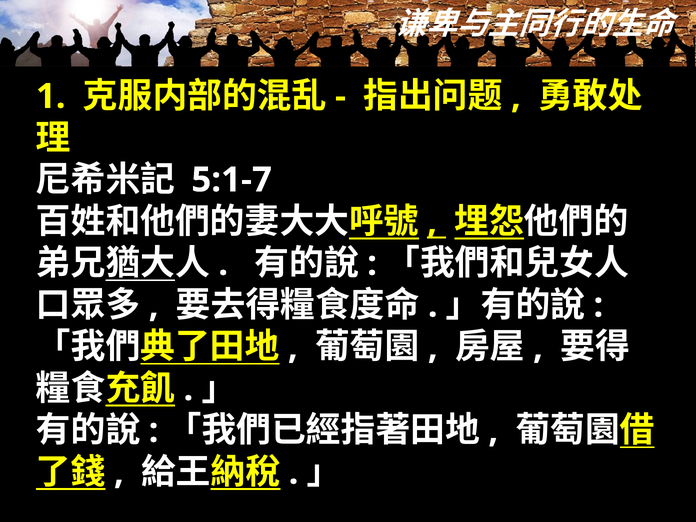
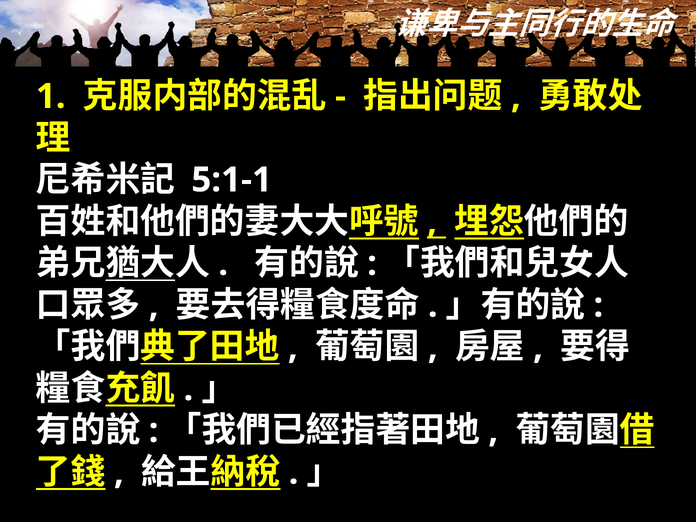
5:1-7: 5:1-7 -> 5:1-1
